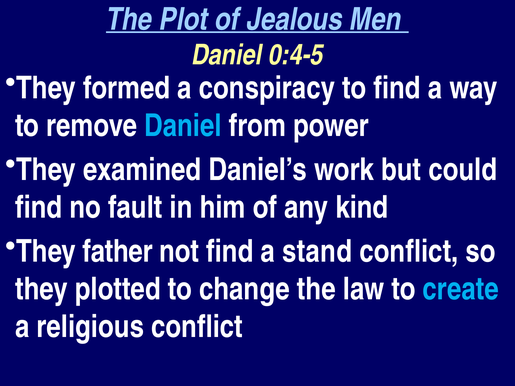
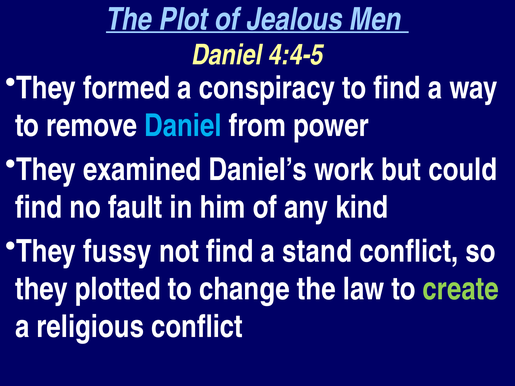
0:4-5: 0:4-5 -> 4:4-5
father: father -> fussy
create colour: light blue -> light green
